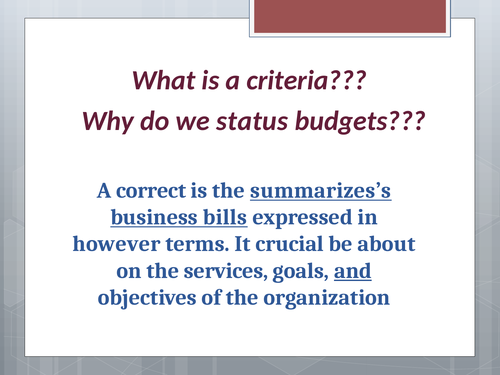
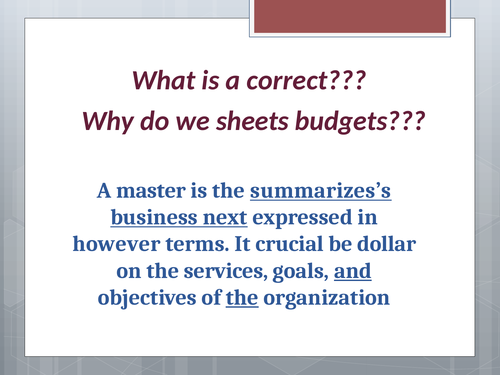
criteria: criteria -> correct
status: status -> sheets
correct: correct -> master
bills: bills -> next
about: about -> dollar
the at (242, 297) underline: none -> present
